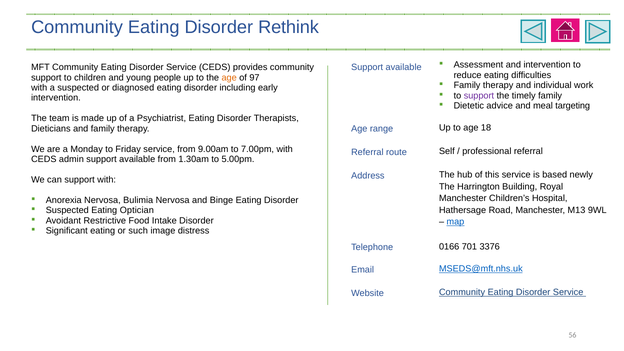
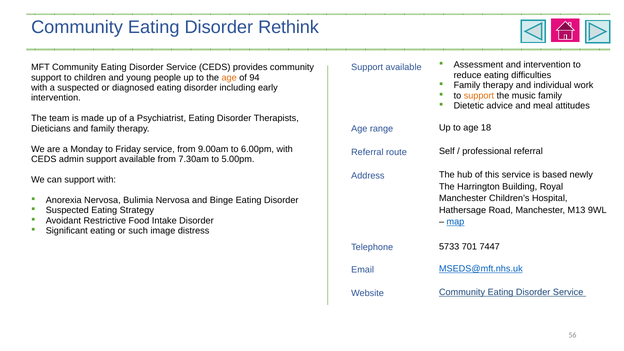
97: 97 -> 94
support at (479, 96) colour: purple -> orange
timely: timely -> music
targeting: targeting -> attitudes
7.00pm: 7.00pm -> 6.00pm
1.30am: 1.30am -> 7.30am
Optician: Optician -> Strategy
0166: 0166 -> 5733
3376: 3376 -> 7447
